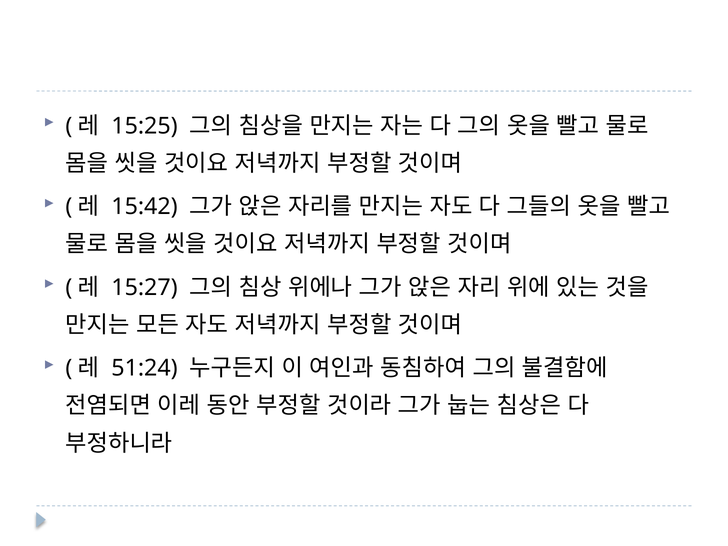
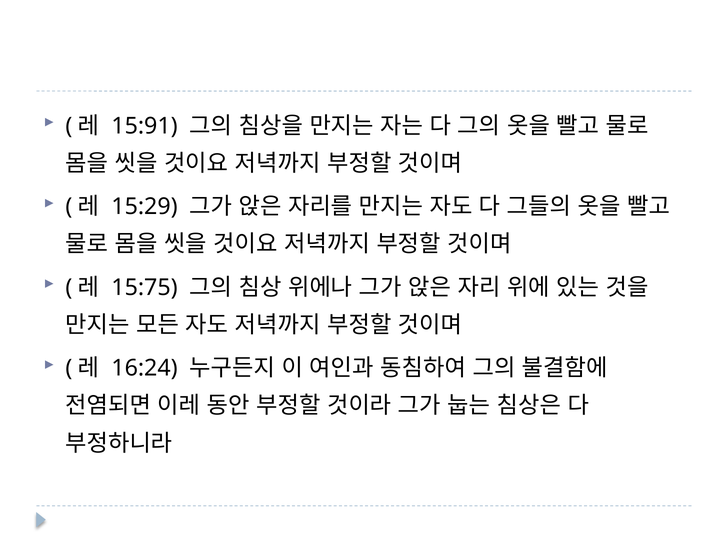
15:25: 15:25 -> 15:91
15:42: 15:42 -> 15:29
15:27: 15:27 -> 15:75
51:24: 51:24 -> 16:24
